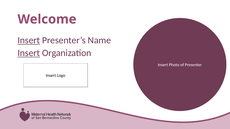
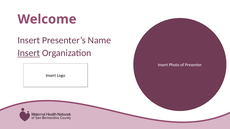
Insert at (29, 40) underline: present -> none
